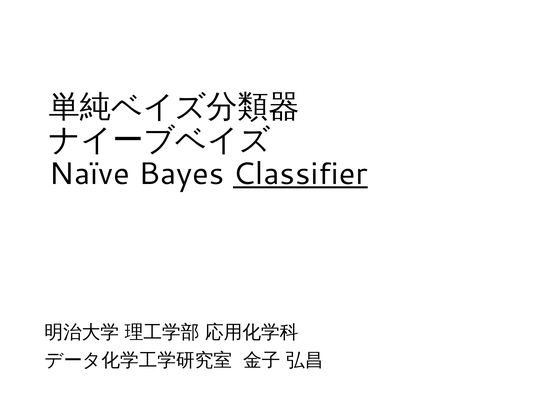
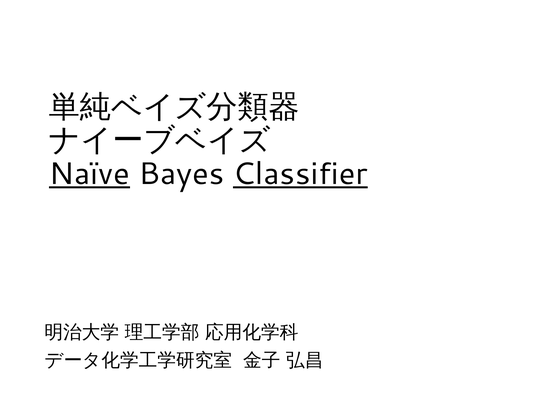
Naïve underline: none -> present
